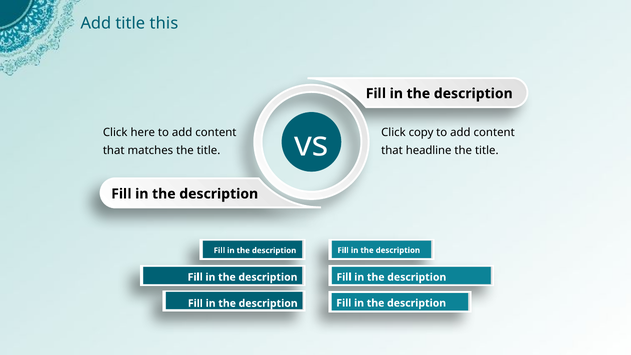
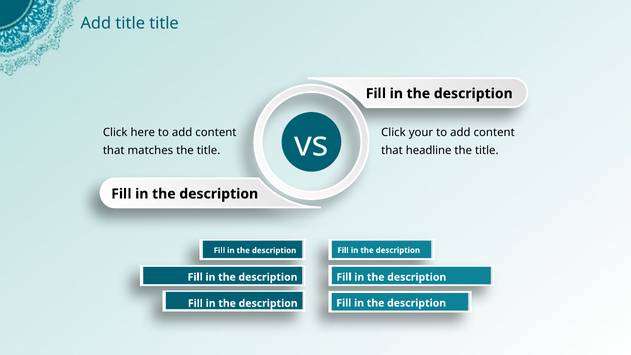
title this: this -> title
copy: copy -> your
